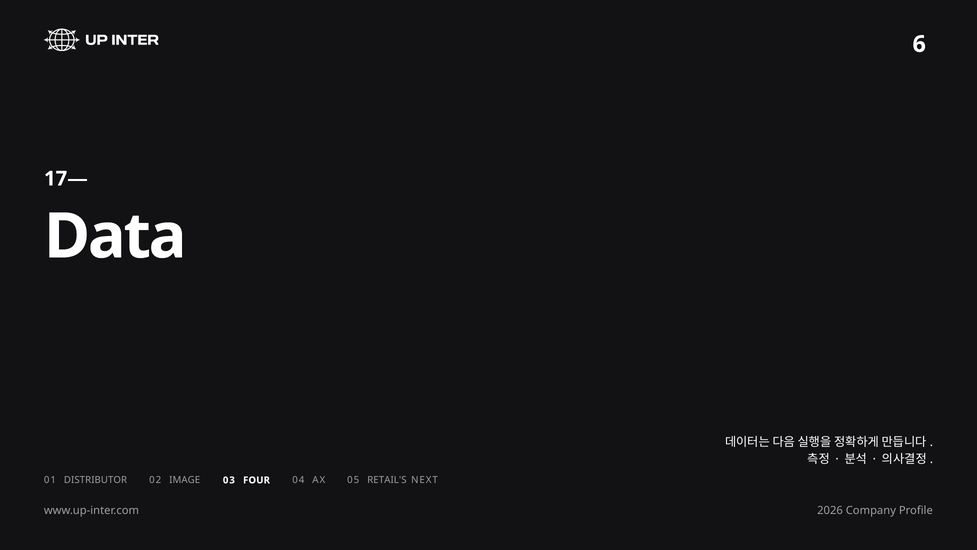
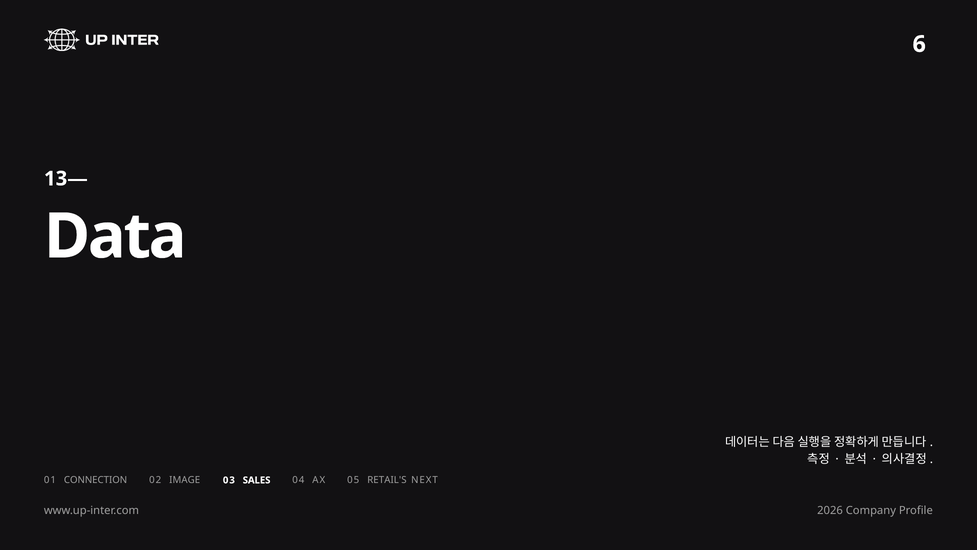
17—: 17— -> 13—
DISTRIBUTOR: DISTRIBUTOR -> CONNECTION
FOUR: FOUR -> SALES
